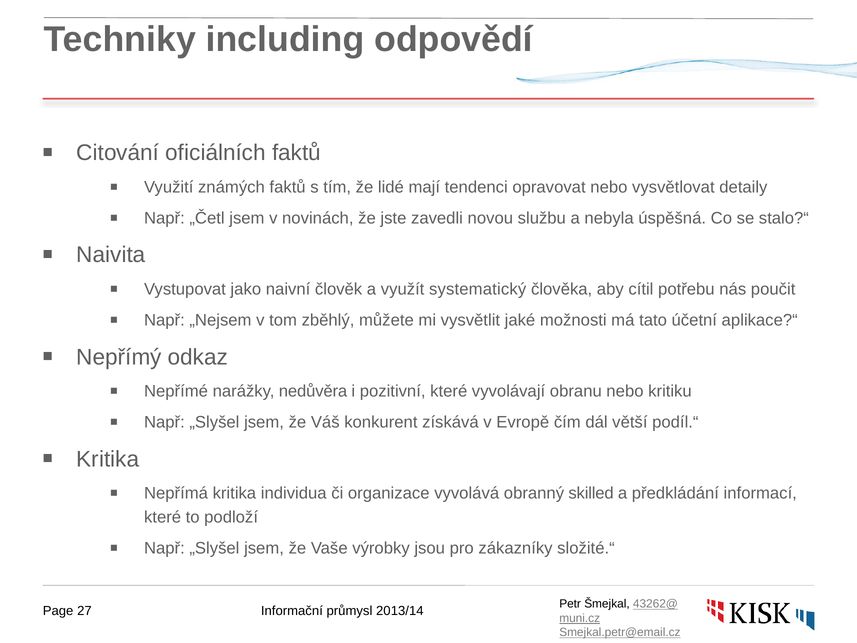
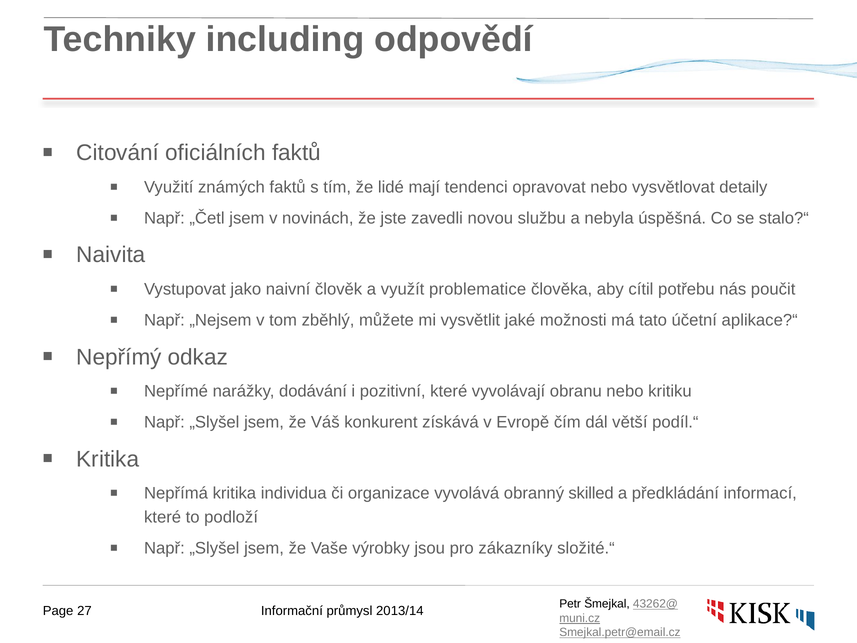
systematický: systematický -> problematice
nedůvěra: nedůvěra -> dodávání
